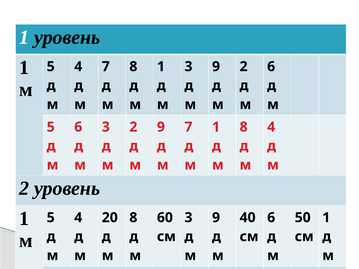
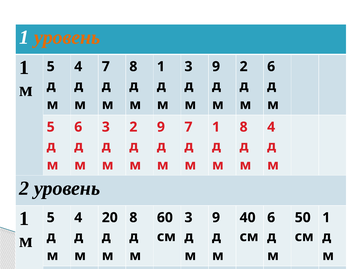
уровень at (67, 37) colour: black -> orange
